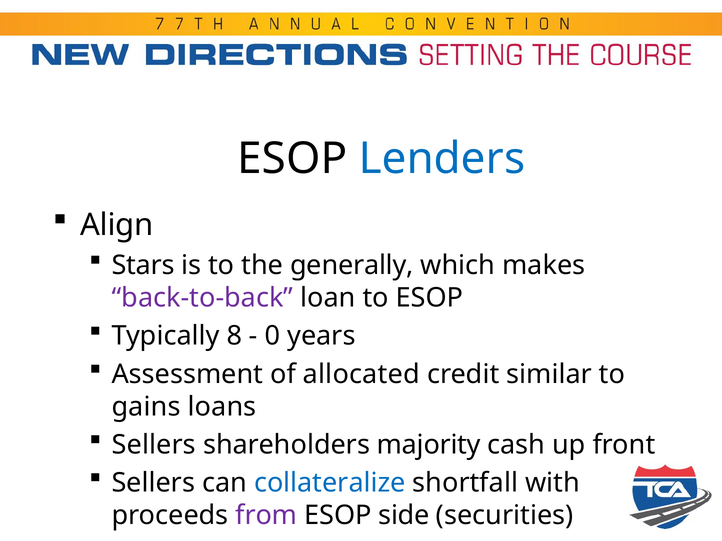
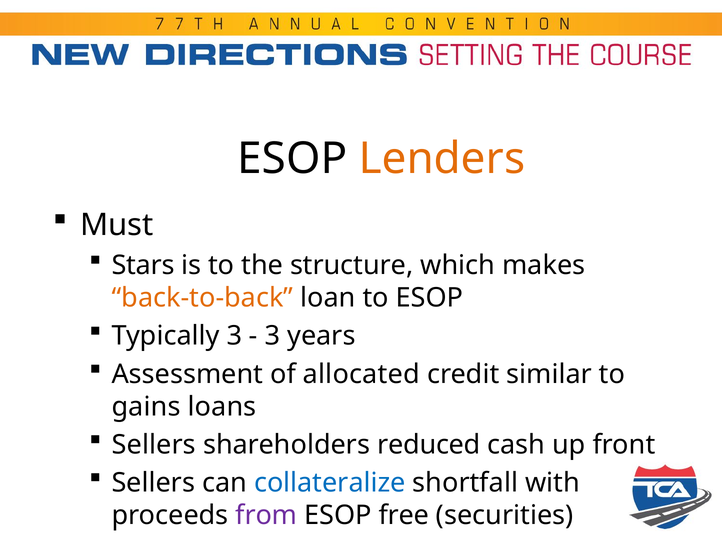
Lenders colour: blue -> orange
Align: Align -> Must
generally: generally -> structure
back-to-back colour: purple -> orange
Typically 8: 8 -> 3
0 at (272, 336): 0 -> 3
majority: majority -> reduced
side: side -> free
